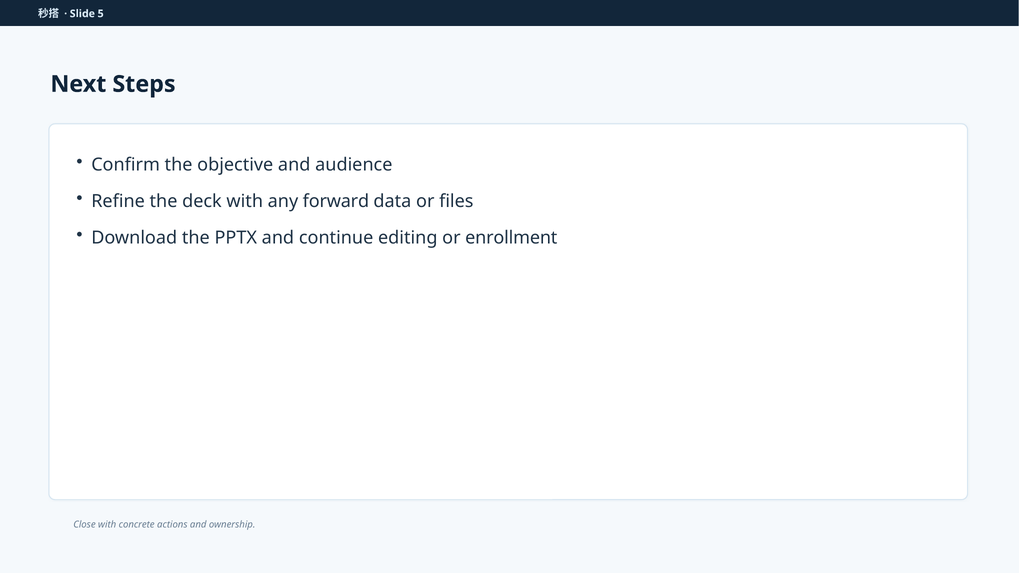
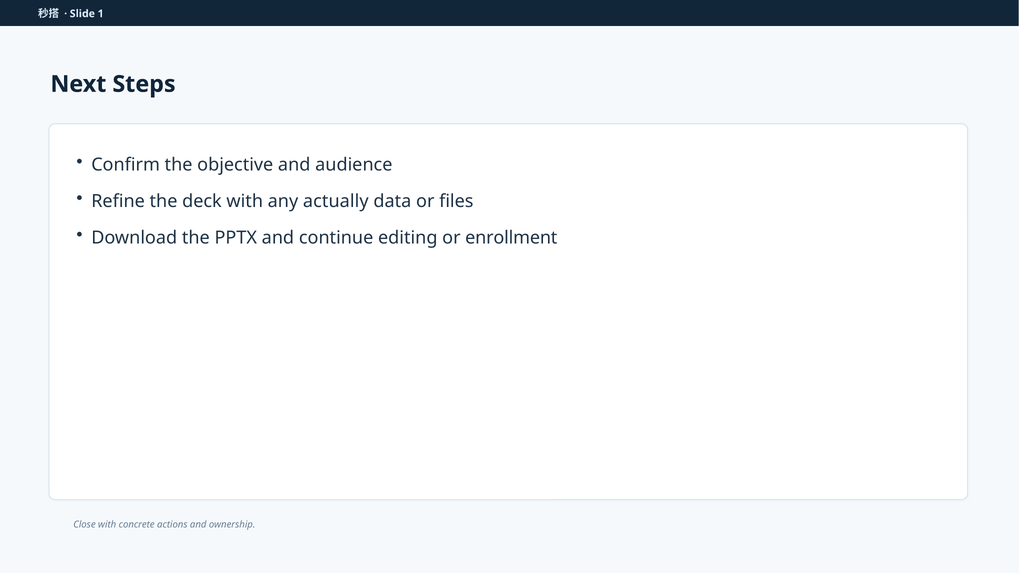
5: 5 -> 1
forward: forward -> actually
